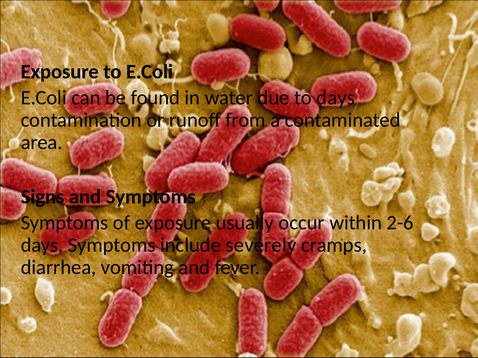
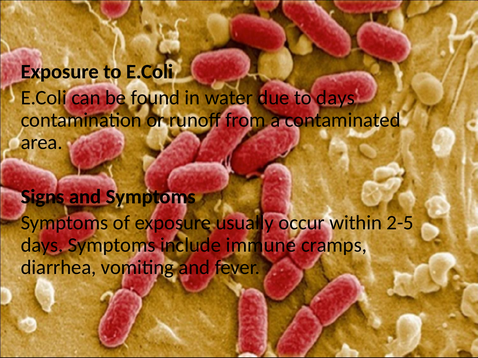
2-6: 2-6 -> 2-5
severely: severely -> immune
